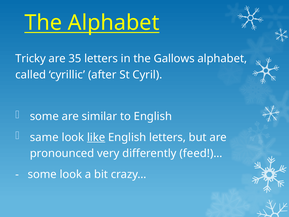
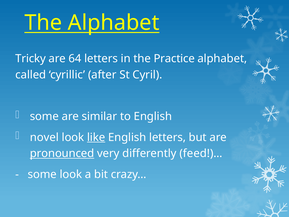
35: 35 -> 64
Gallows: Gallows -> Practice
same: same -> novel
pronounced underline: none -> present
